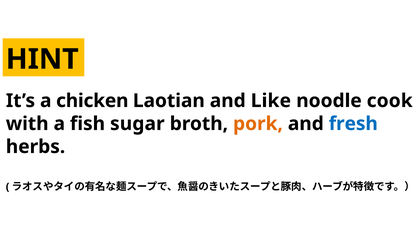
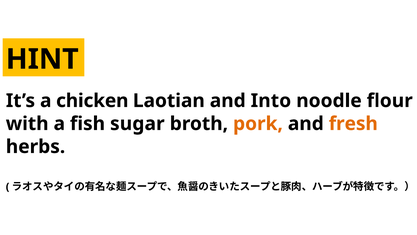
Like: Like -> Into
cook: cook -> flour
fresh colour: blue -> orange
